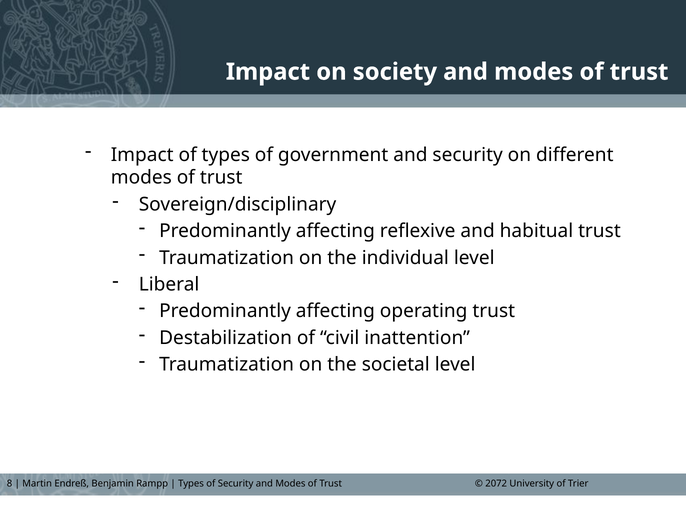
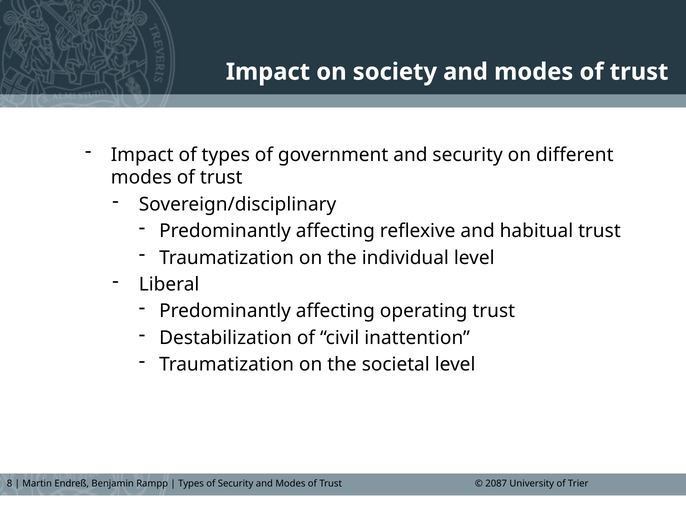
2072: 2072 -> 2087
